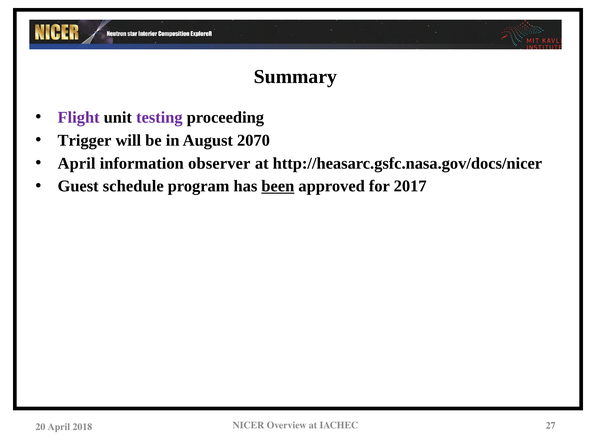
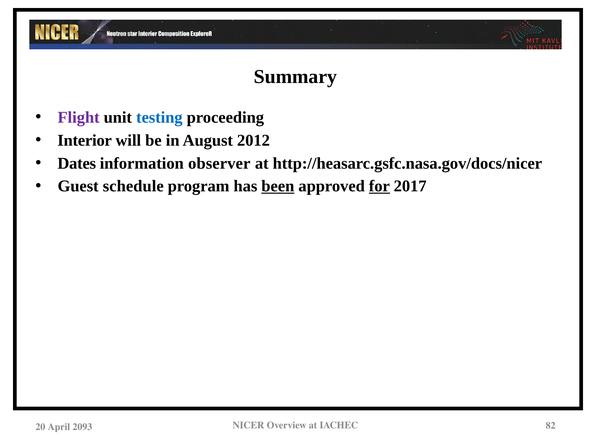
testing colour: purple -> blue
Trigger: Trigger -> Interior
2070: 2070 -> 2012
April at (77, 163): April -> Dates
for underline: none -> present
27: 27 -> 82
2018: 2018 -> 2093
